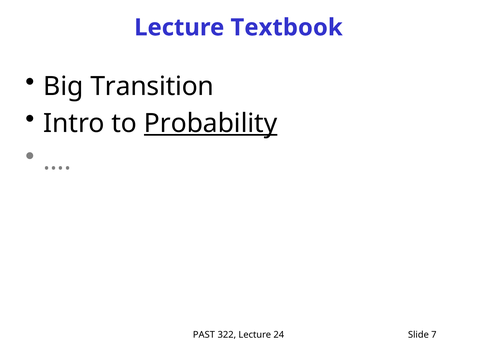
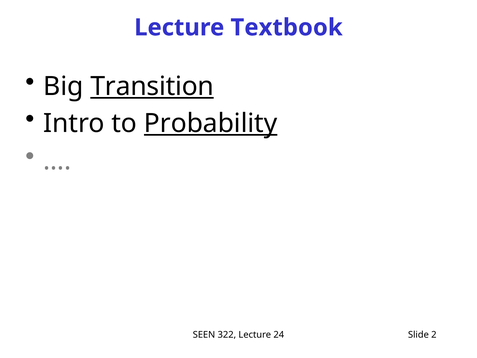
Transition underline: none -> present
PAST: PAST -> SEEN
7: 7 -> 2
